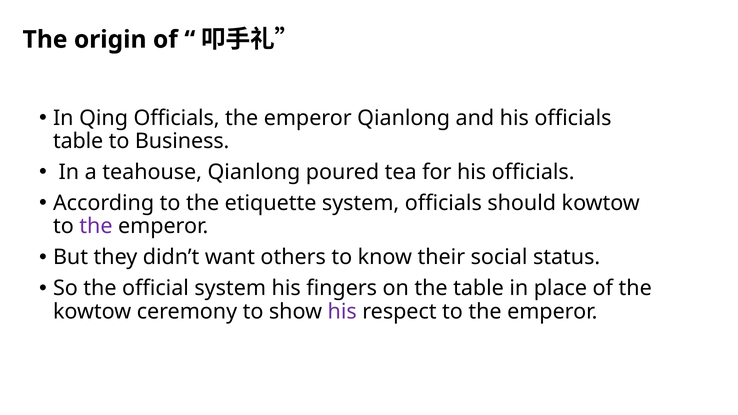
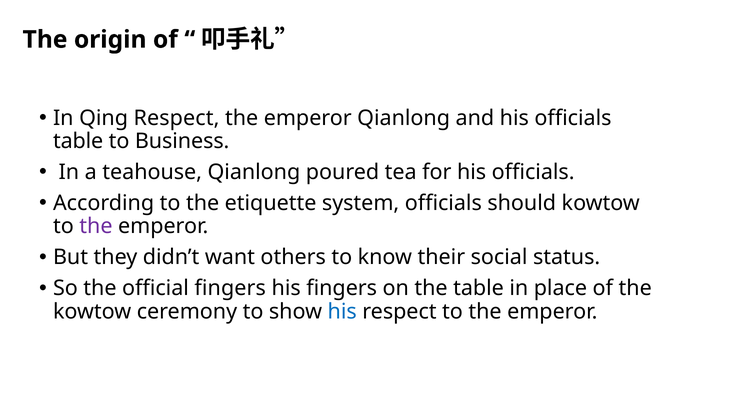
Qing Officials: Officials -> Respect
official system: system -> fingers
his at (342, 312) colour: purple -> blue
